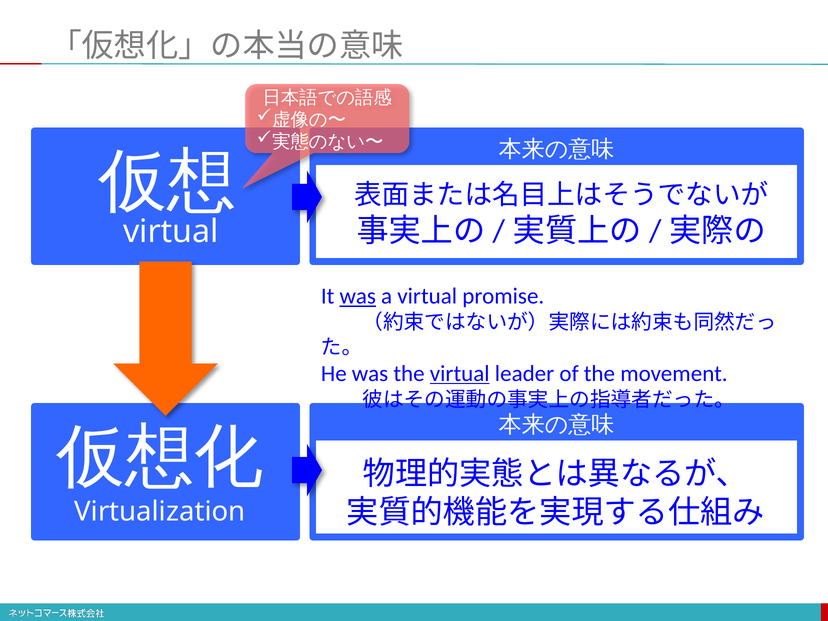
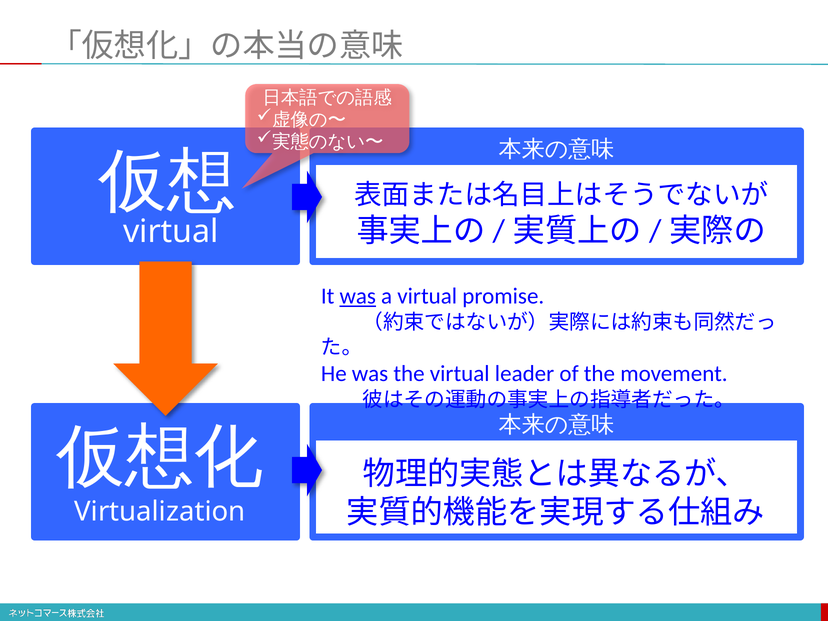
virtual at (460, 374) underline: present -> none
